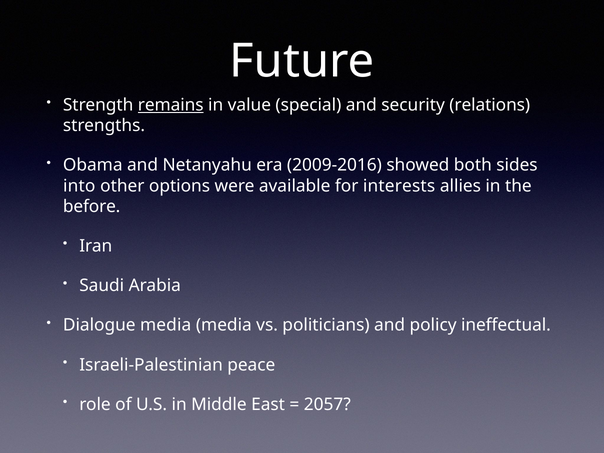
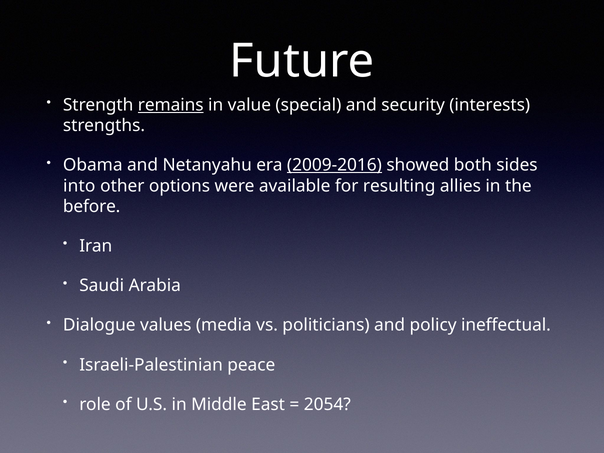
relations: relations -> interests
2009-2016 underline: none -> present
interests: interests -> resulting
Dialogue media: media -> values
2057: 2057 -> 2054
